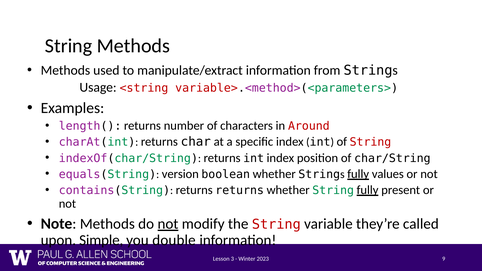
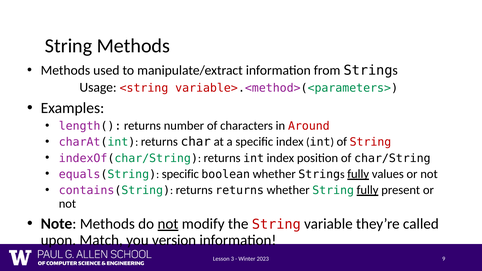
equals(String version: version -> specific
Simple: Simple -> Match
double: double -> version
